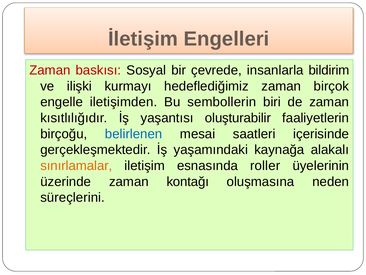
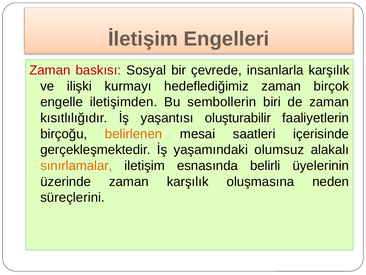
insanlarla bildirim: bildirim -> karşılık
belirlenen colour: blue -> orange
kaynağa: kaynağa -> olumsuz
roller: roller -> belirli
zaman kontağı: kontağı -> karşılık
